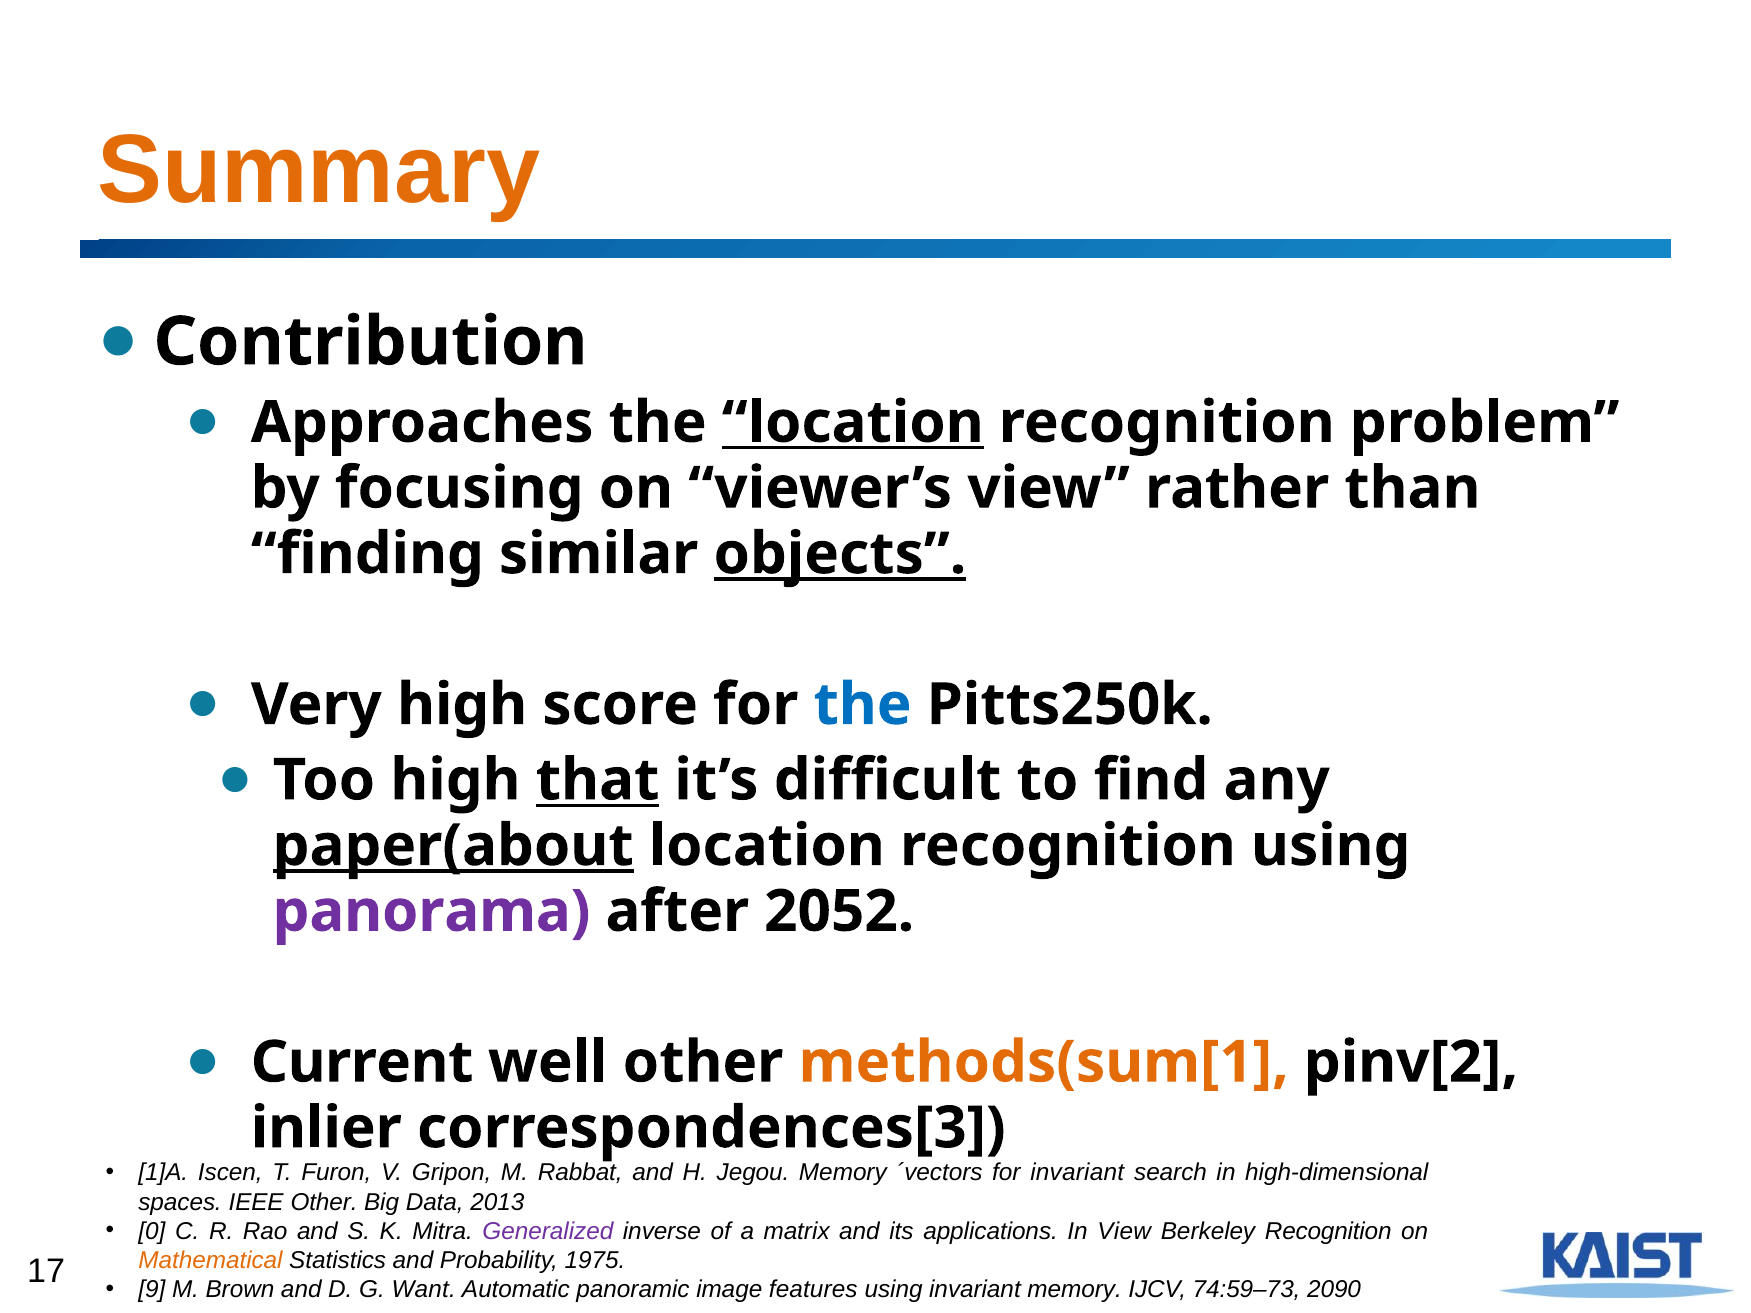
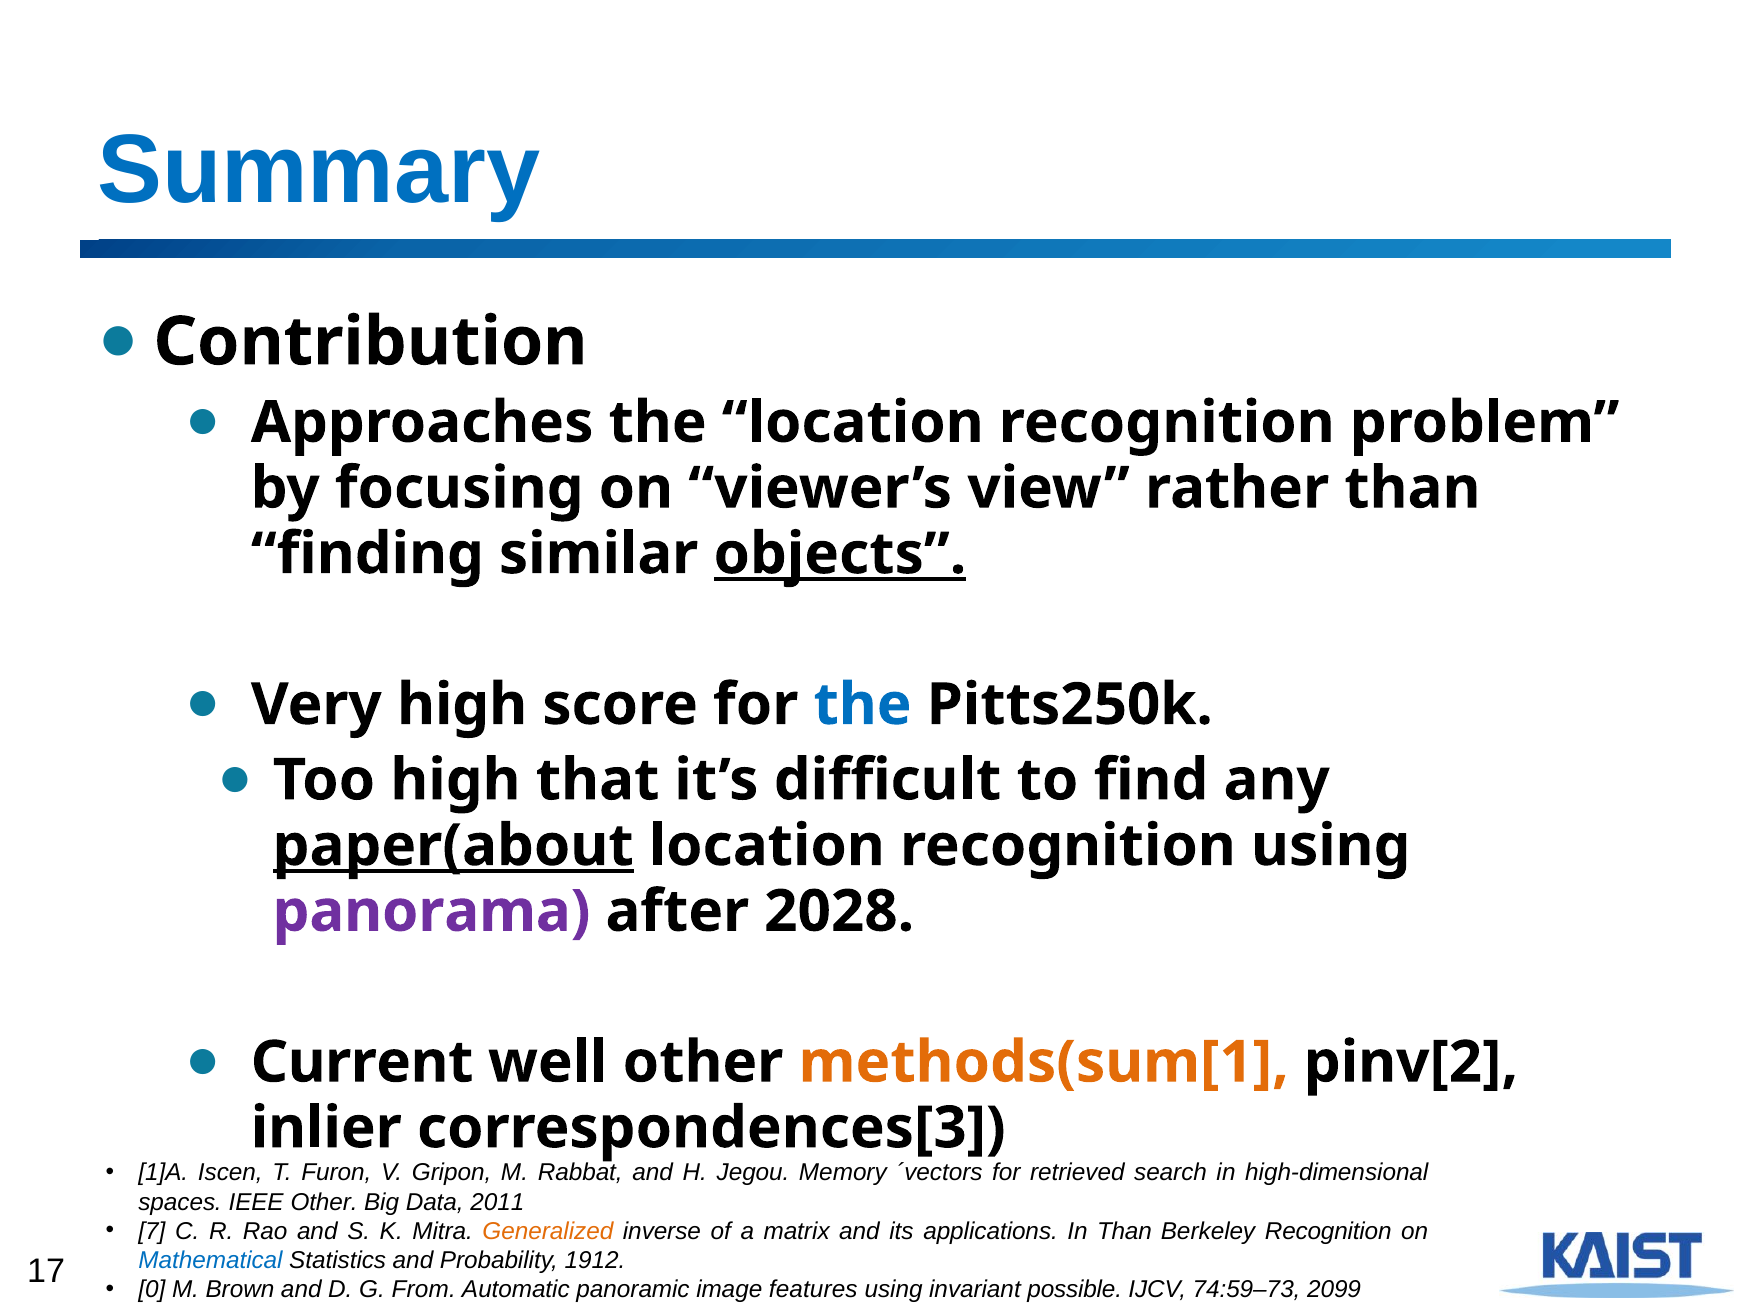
Summary colour: orange -> blue
location at (853, 423) underline: present -> none
that underline: present -> none
2052: 2052 -> 2028
for invariant: invariant -> retrieved
2013: 2013 -> 2011
0: 0 -> 7
Generalized colour: purple -> orange
In View: View -> Than
Mathematical colour: orange -> blue
1975: 1975 -> 1912
9: 9 -> 0
Want: Want -> From
invariant memory: memory -> possible
2090: 2090 -> 2099
